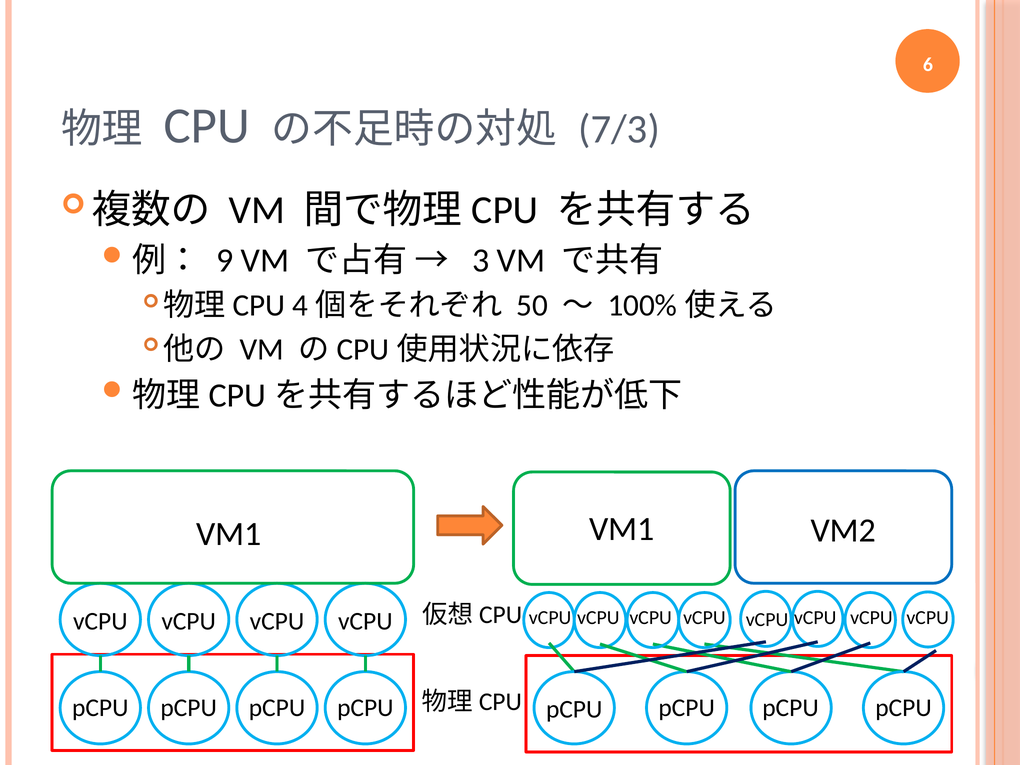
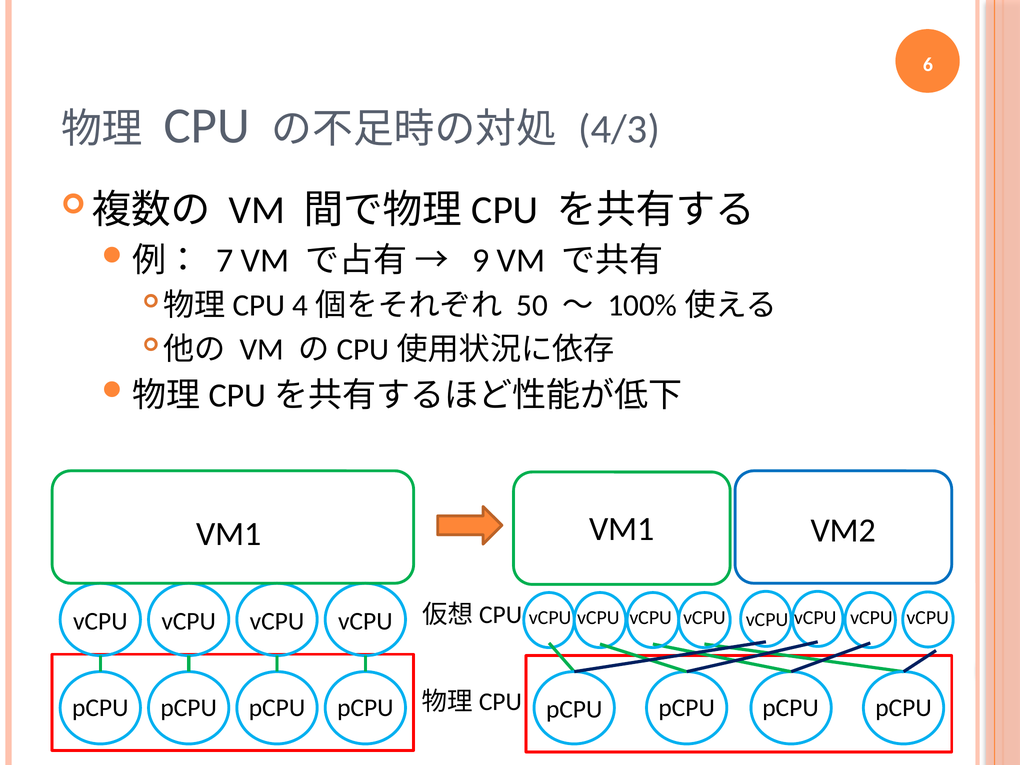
7/3: 7/3 -> 4/3
9: 9 -> 7
3: 3 -> 9
